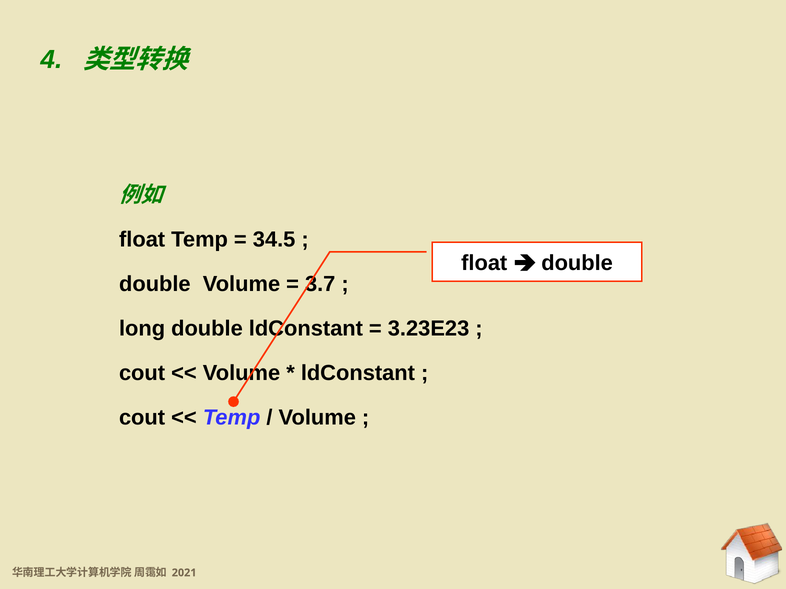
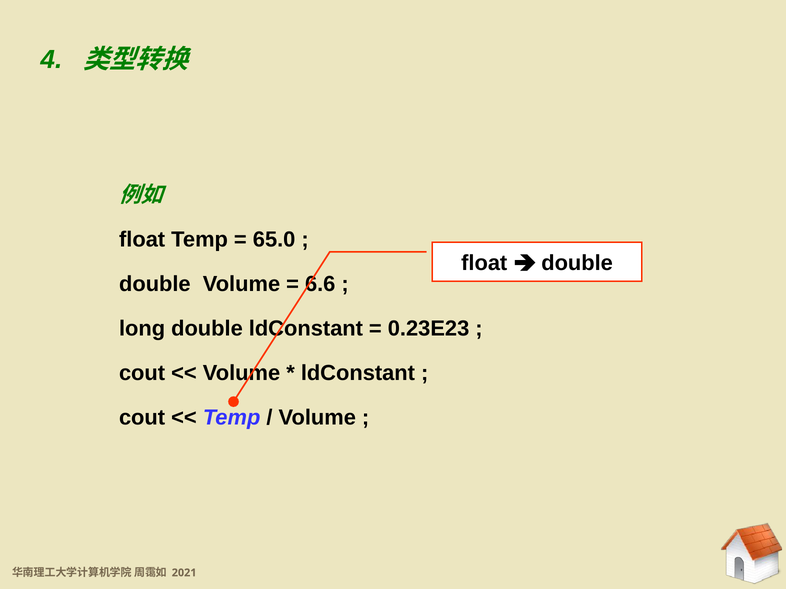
34.5: 34.5 -> 65.0
3.7: 3.7 -> 6.6
3.23E23: 3.23E23 -> 0.23E23
